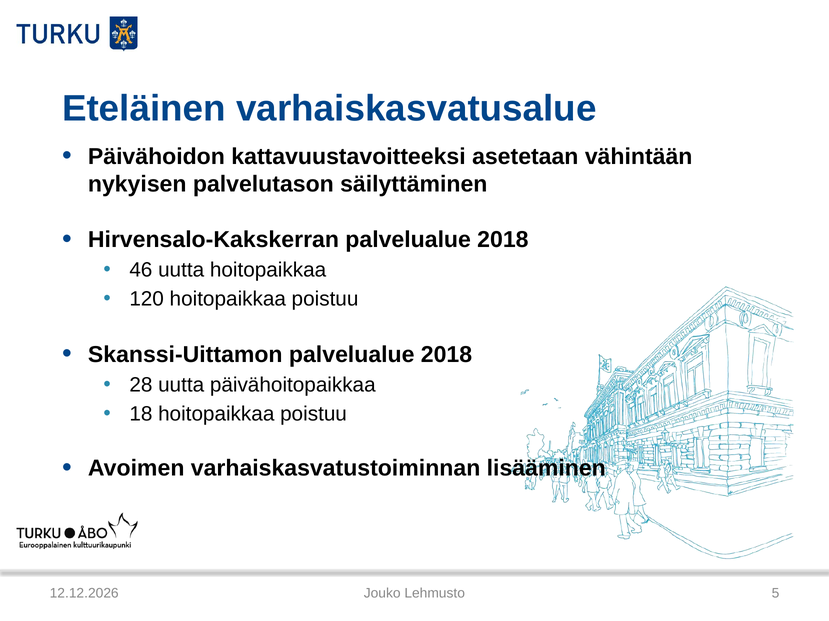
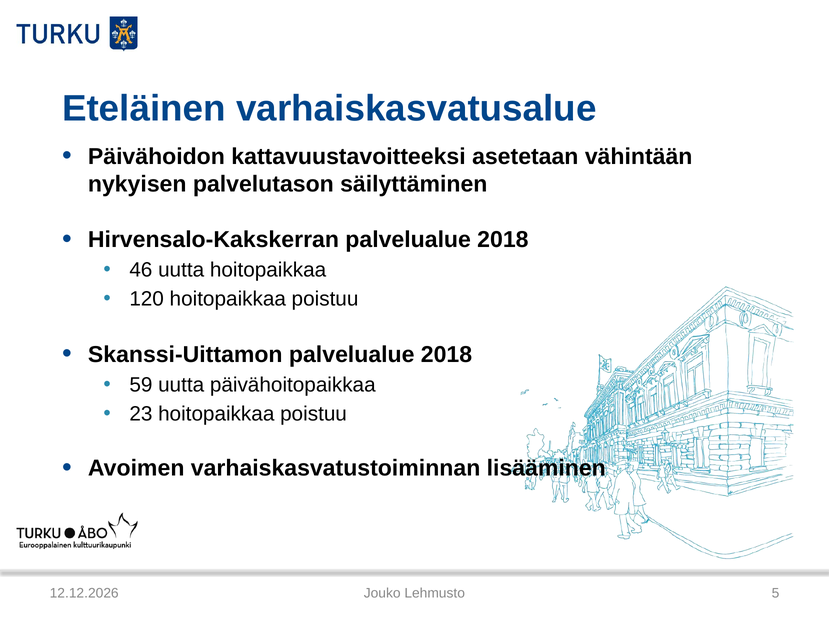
28: 28 -> 59
18: 18 -> 23
